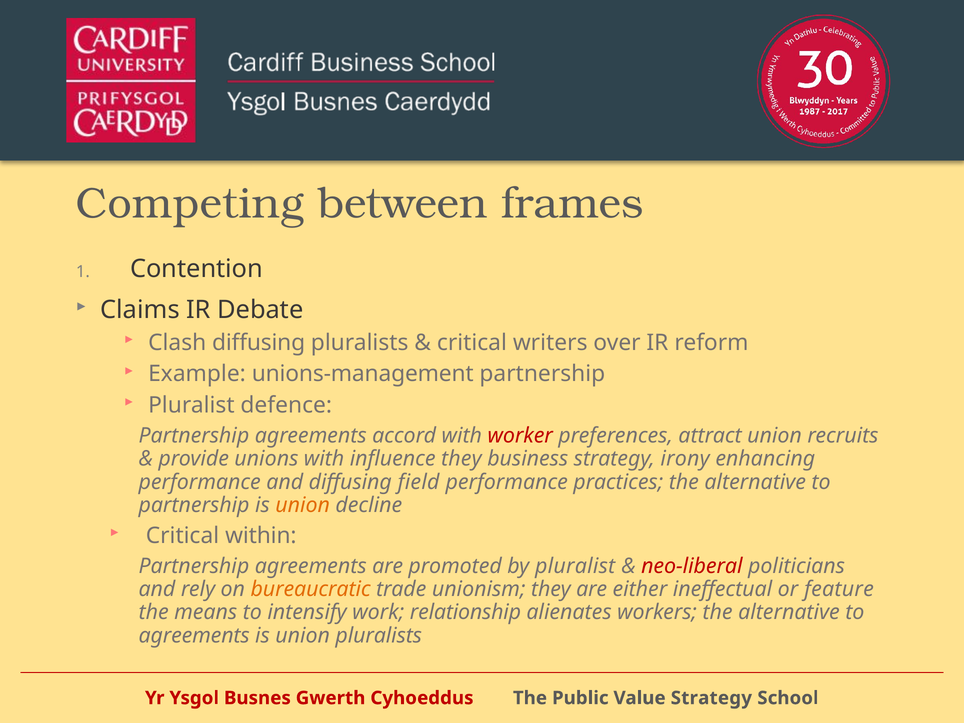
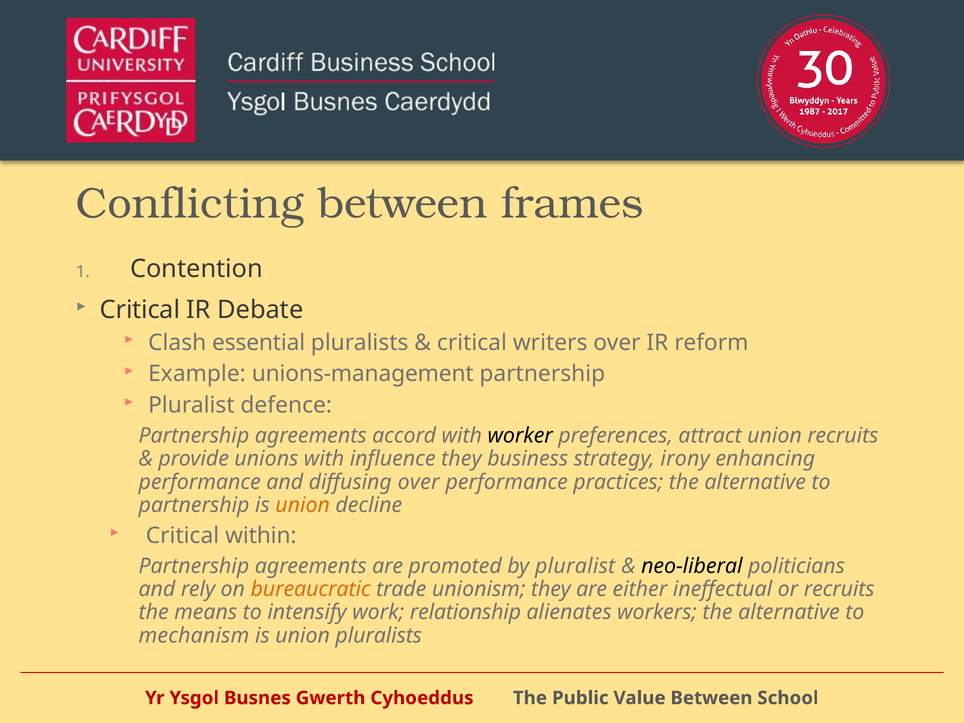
Competing: Competing -> Conflicting
Claims at (140, 310): Claims -> Critical
Clash diffusing: diffusing -> essential
worker colour: red -> black
diffusing field: field -> over
neo-liberal colour: red -> black
or feature: feature -> recruits
agreements at (194, 635): agreements -> mechanism
Strategy at (711, 698): Strategy -> Between
